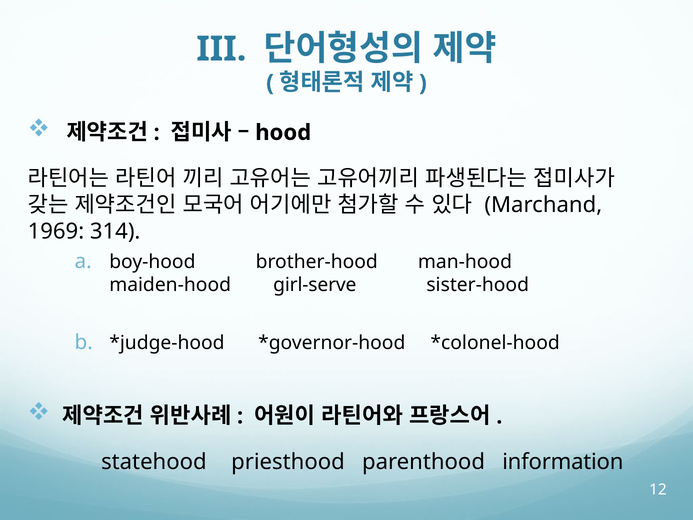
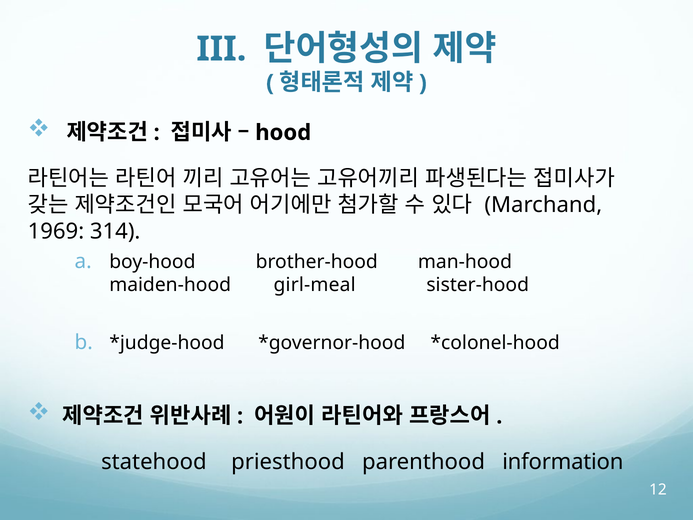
girl-serve: girl-serve -> girl-meal
